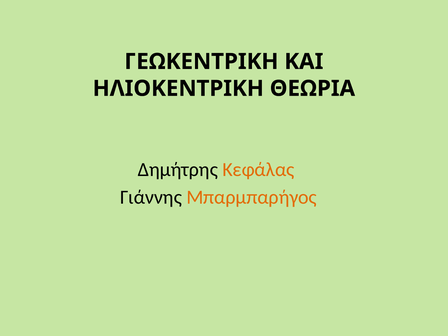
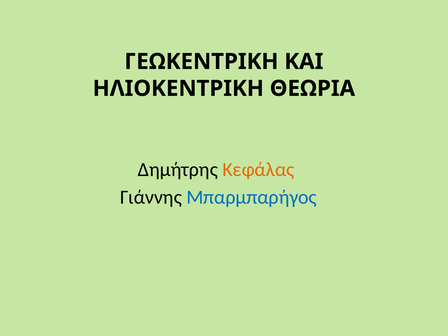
Μπαρμπαρήγος colour: orange -> blue
